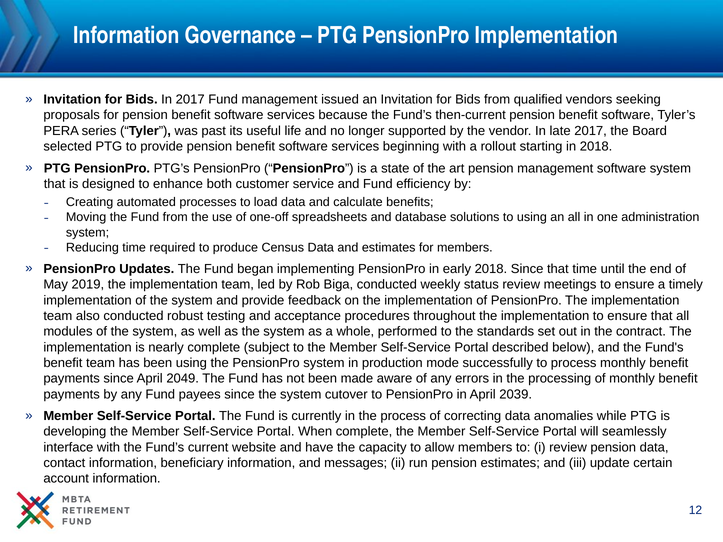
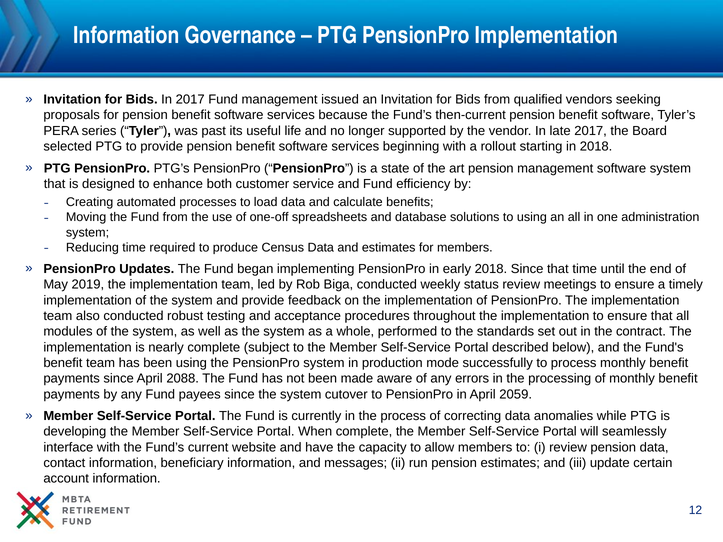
2049: 2049 -> 2088
2039: 2039 -> 2059
